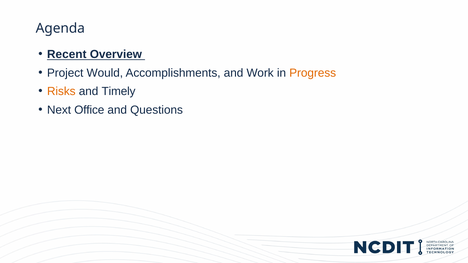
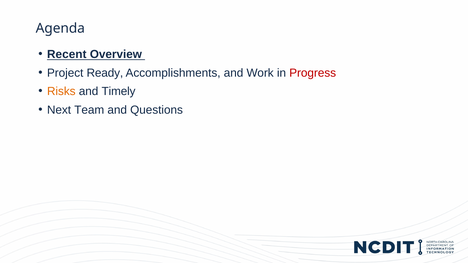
Would: Would -> Ready
Progress colour: orange -> red
Office: Office -> Team
